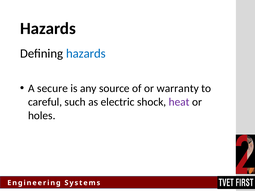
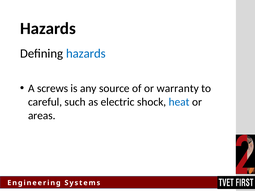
secure: secure -> screws
heat colour: purple -> blue
holes: holes -> areas
